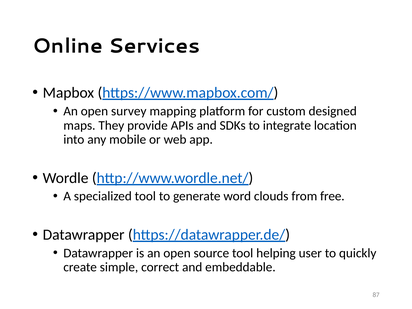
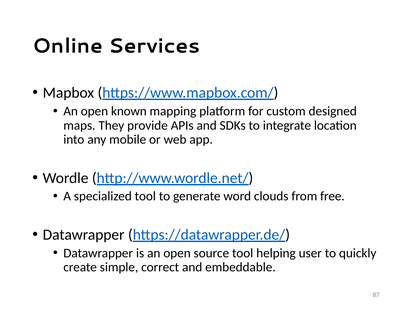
survey: survey -> known
